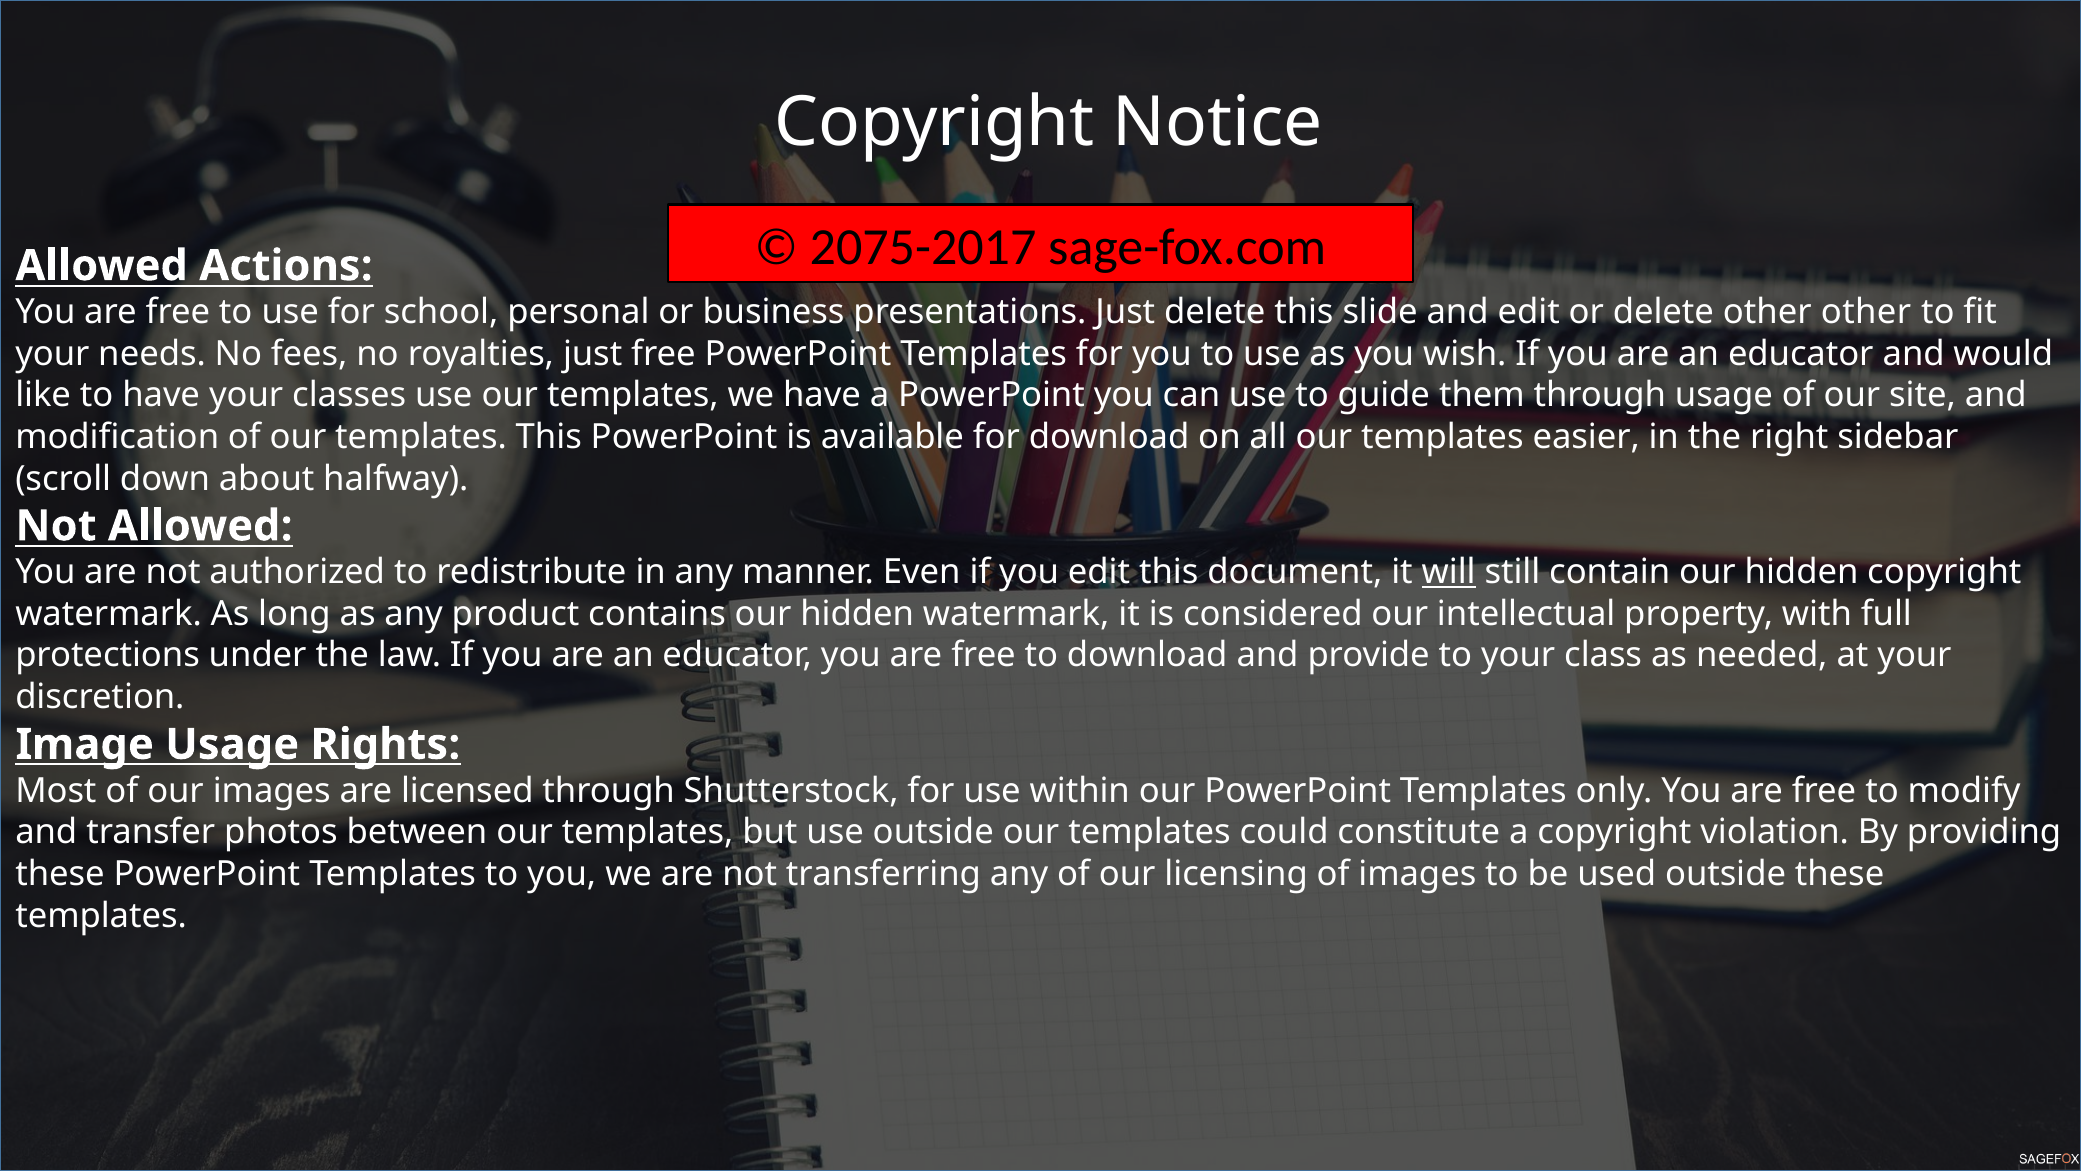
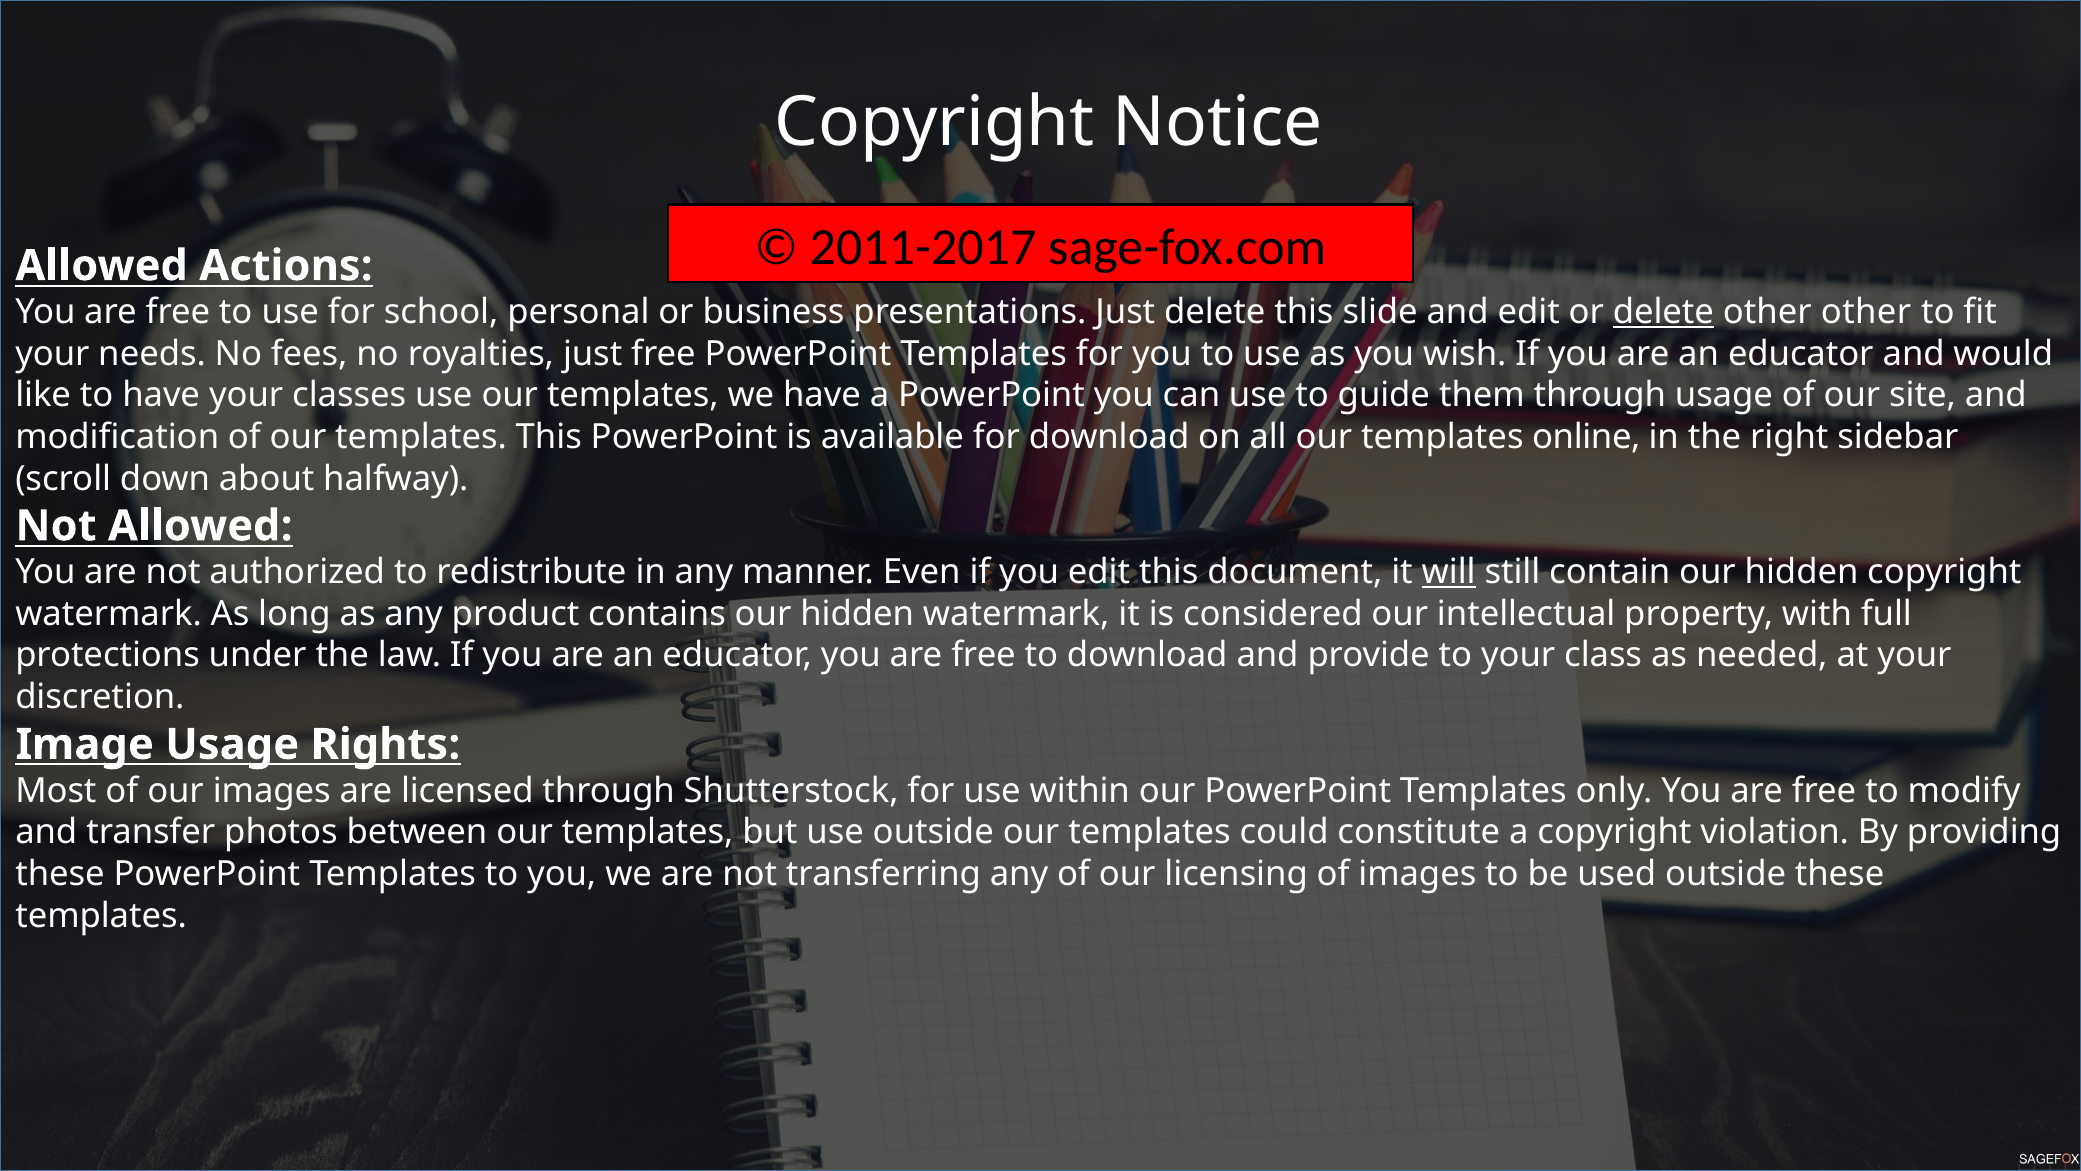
2075-2017: 2075-2017 -> 2011-2017
delete at (1663, 312) underline: none -> present
easier: easier -> online
